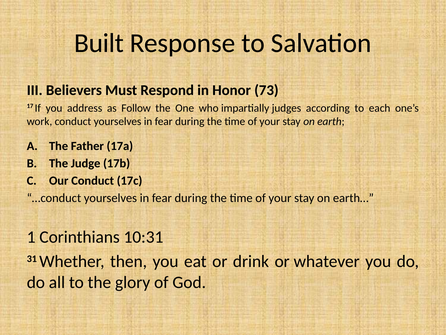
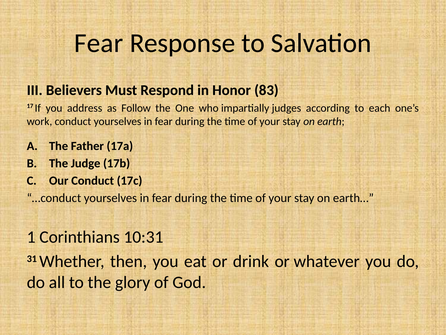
Built at (99, 43): Built -> Fear
73: 73 -> 83
